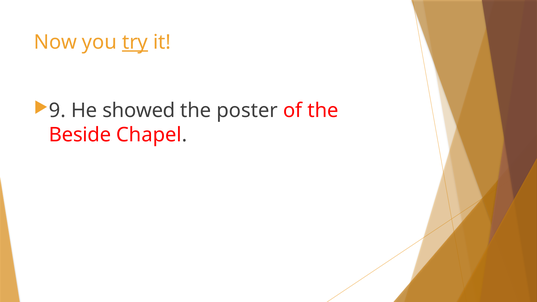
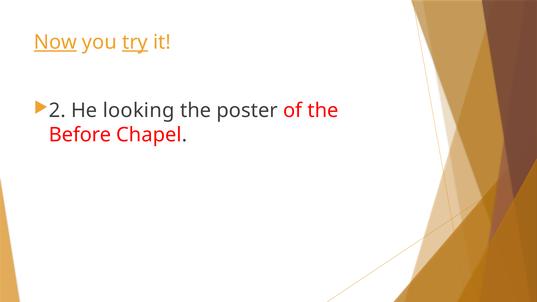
Now underline: none -> present
9: 9 -> 2
showed: showed -> looking
Beside: Beside -> Before
